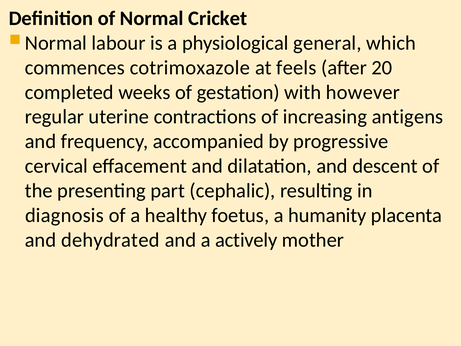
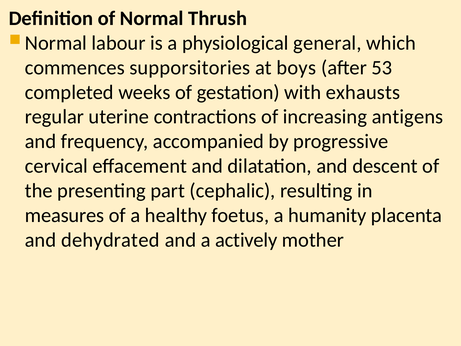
Cricket: Cricket -> Thrush
cotrimoxazole: cotrimoxazole -> supporsitories
feels: feels -> boys
20: 20 -> 53
however: however -> exhausts
diagnosis: diagnosis -> measures
